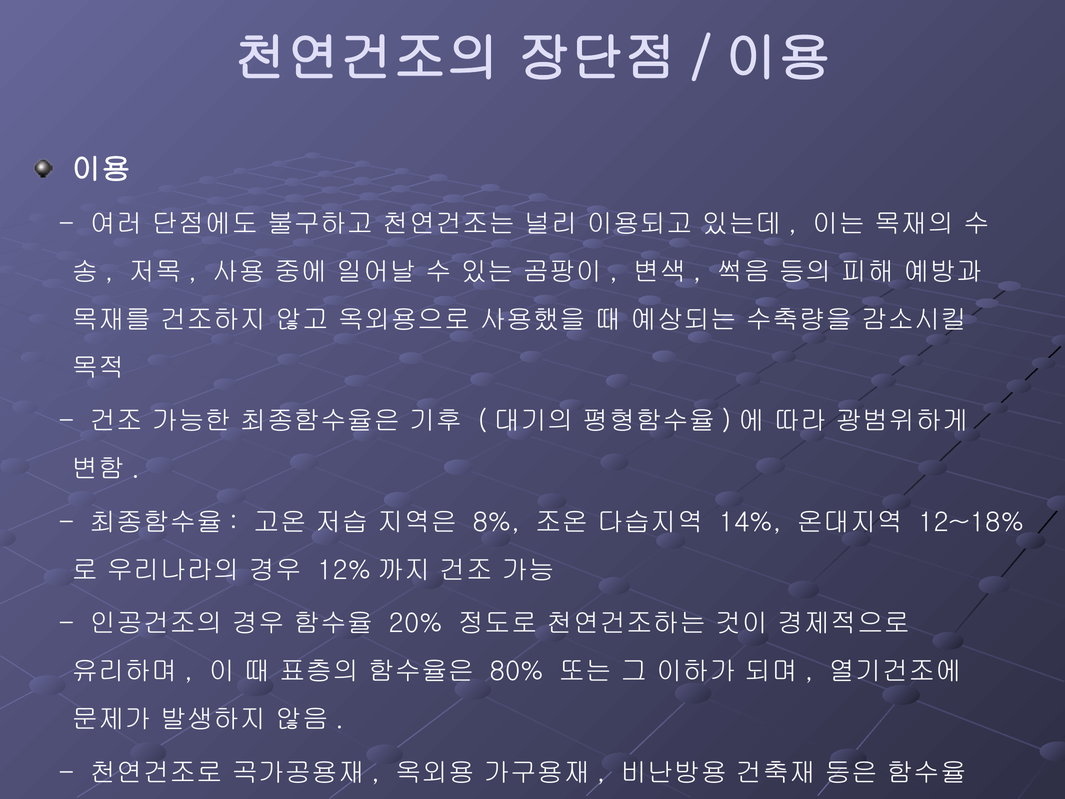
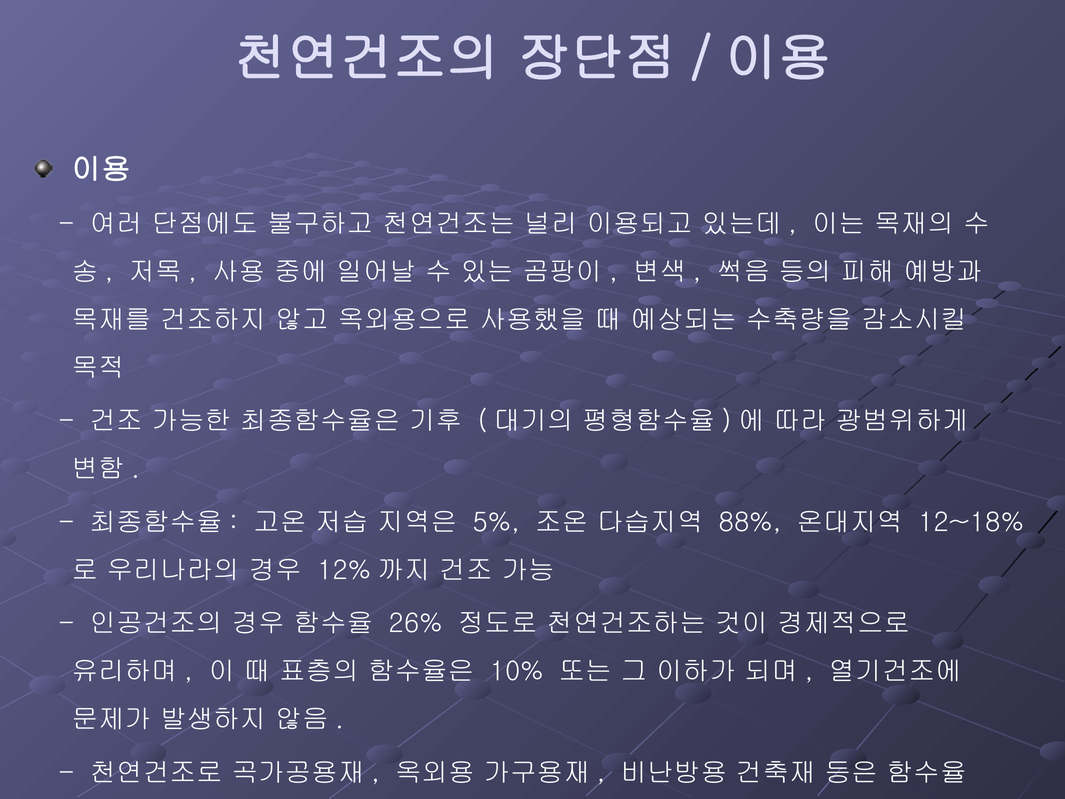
8%: 8% -> 5%
14%: 14% -> 88%
20%: 20% -> 26%
80%: 80% -> 10%
